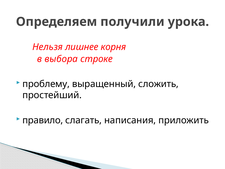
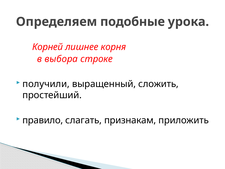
получили: получили -> подобные
Нельзя: Нельзя -> Корней
проблему: проблему -> получили
написания: написания -> признакам
